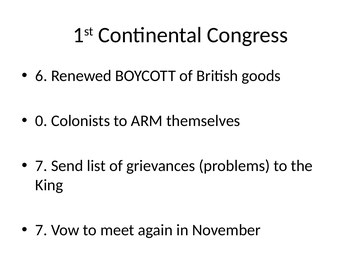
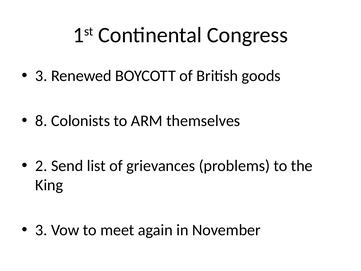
6 at (41, 76): 6 -> 3
0: 0 -> 8
7 at (41, 166): 7 -> 2
7 at (41, 230): 7 -> 3
